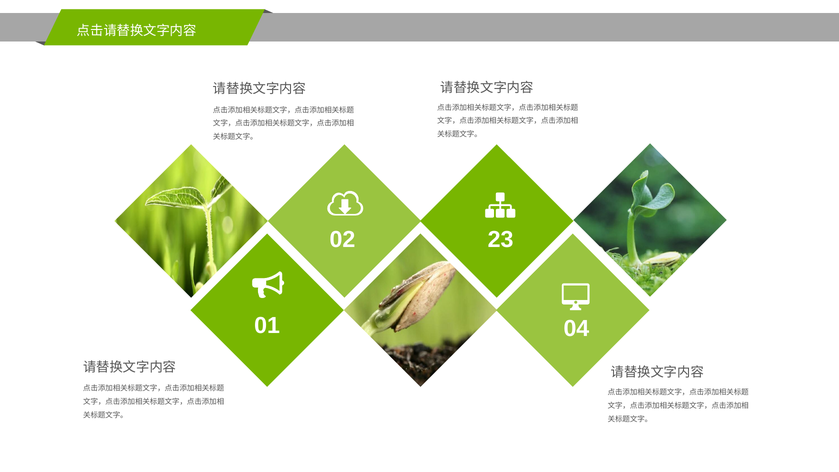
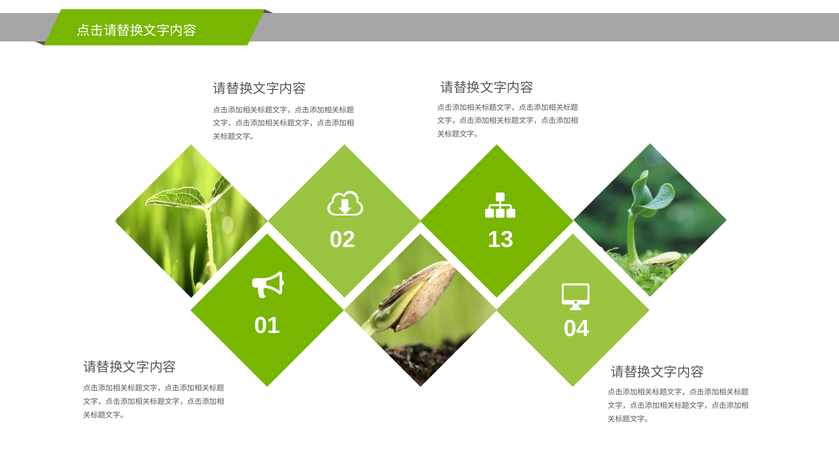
23: 23 -> 13
